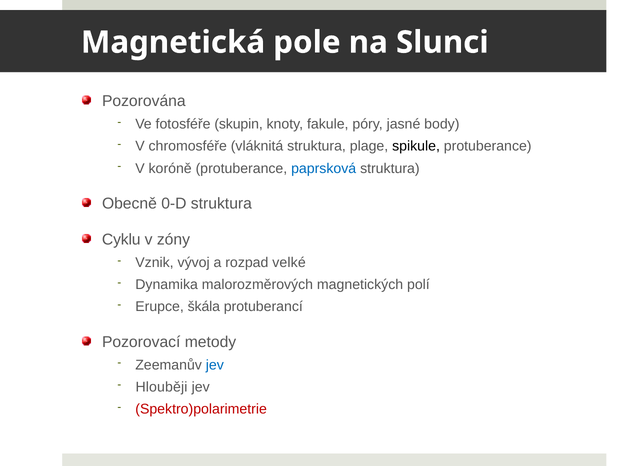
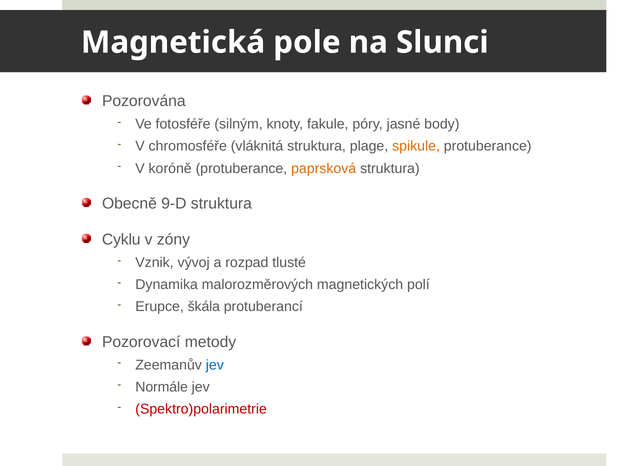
skupin: skupin -> silným
spikule colour: black -> orange
paprsková colour: blue -> orange
0-D: 0-D -> 9-D
velké: velké -> tlusté
Hlouběji: Hlouběji -> Normále
